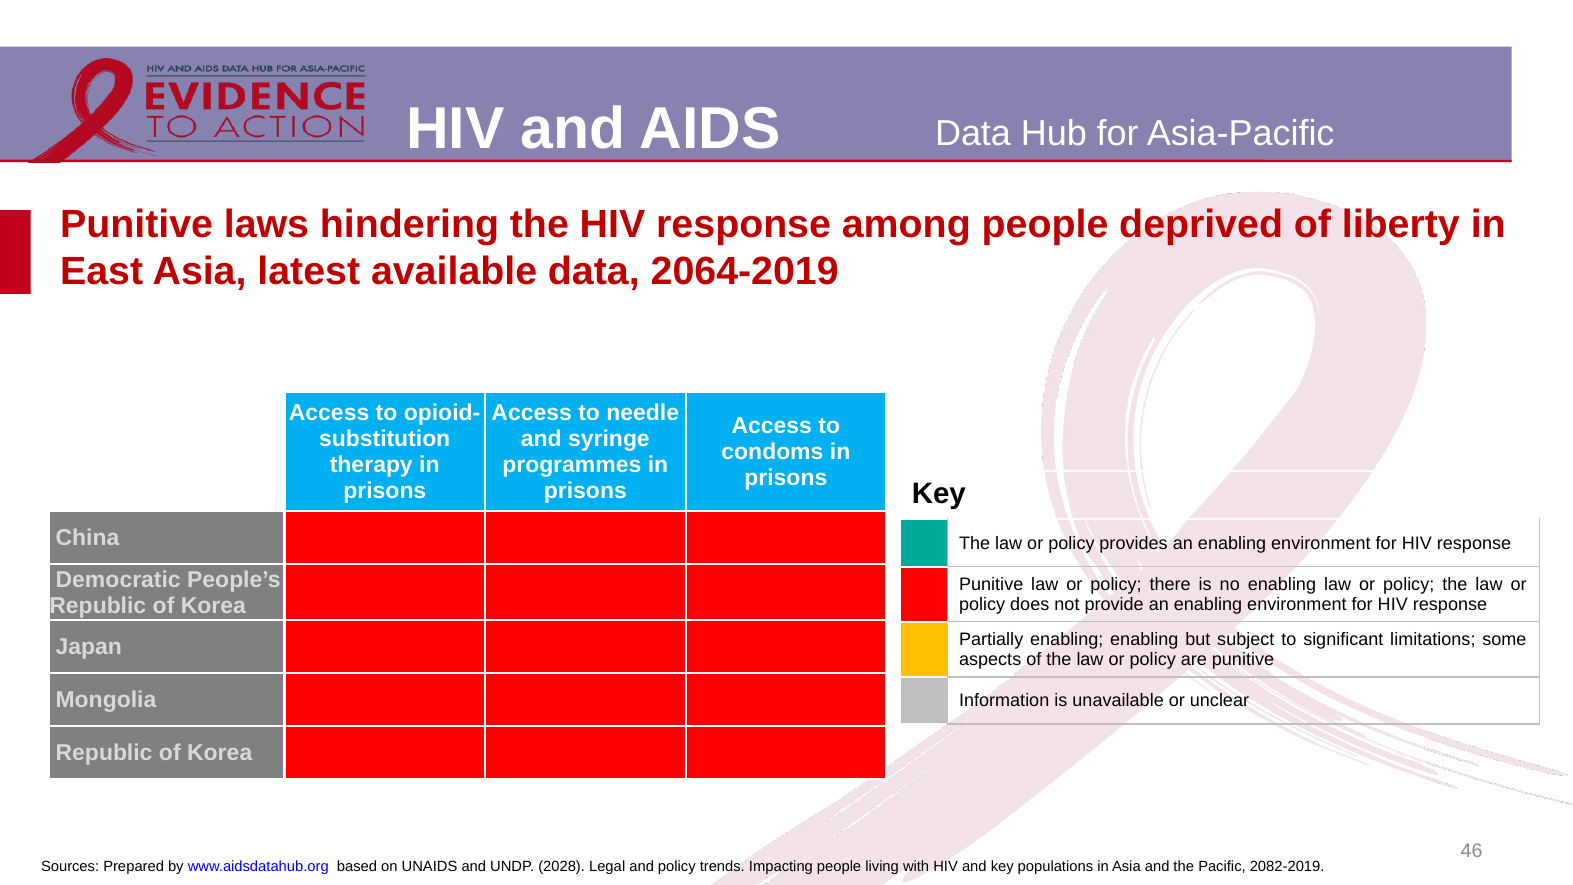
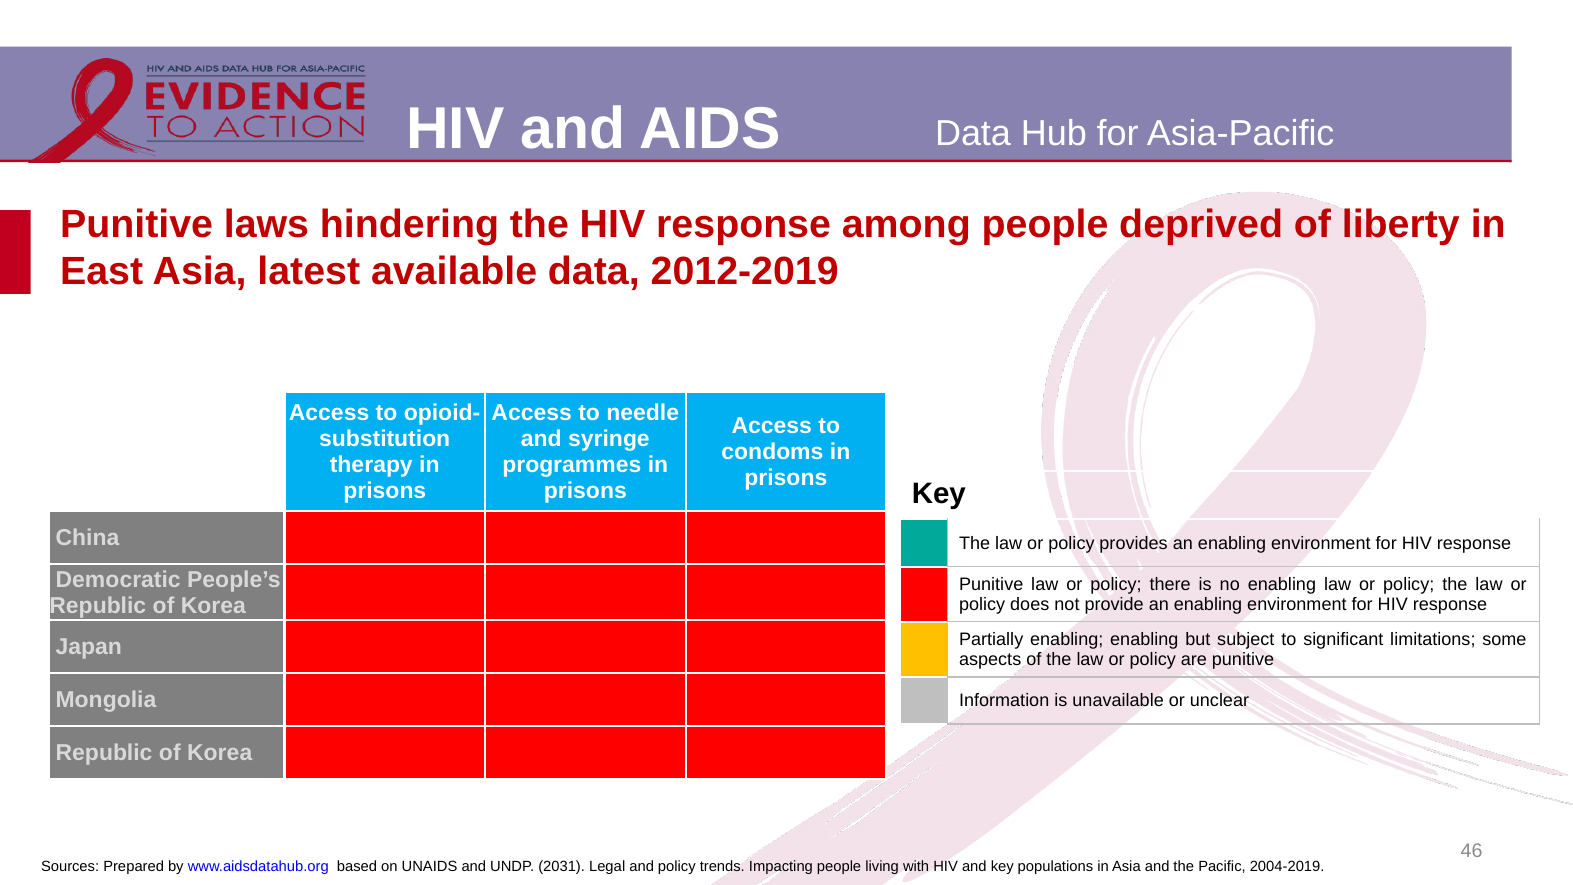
2064-2019: 2064-2019 -> 2012-2019
2028: 2028 -> 2031
2082-2019: 2082-2019 -> 2004-2019
